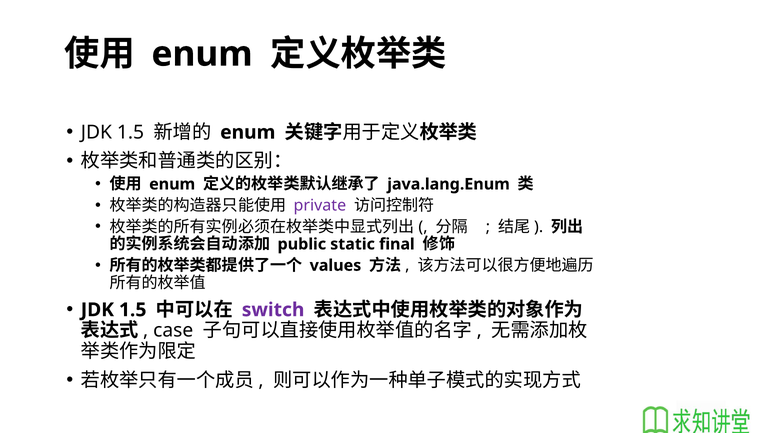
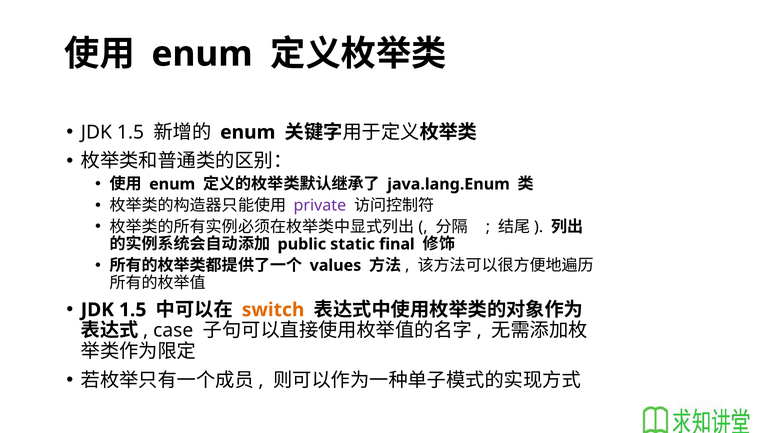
switch colour: purple -> orange
